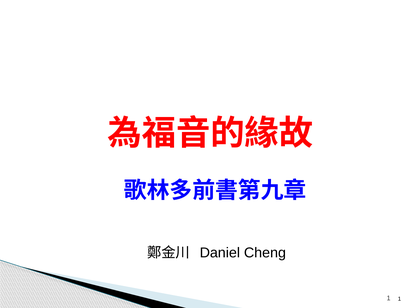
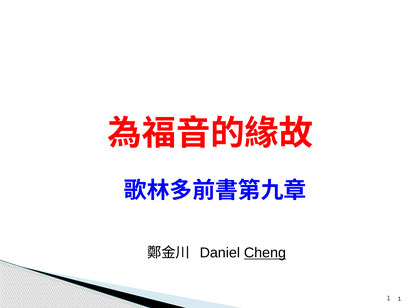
Cheng underline: none -> present
